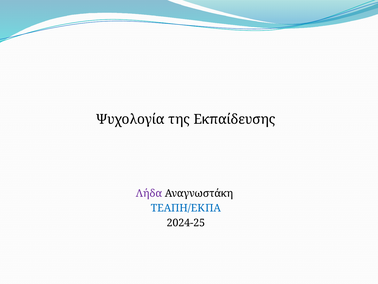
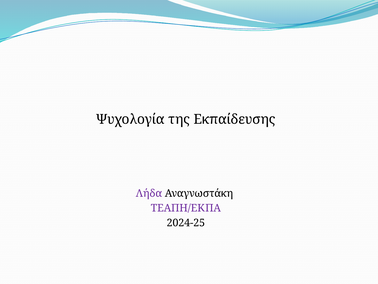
ΤΕΑΠΗ/ΕΚΠΑ colour: blue -> purple
